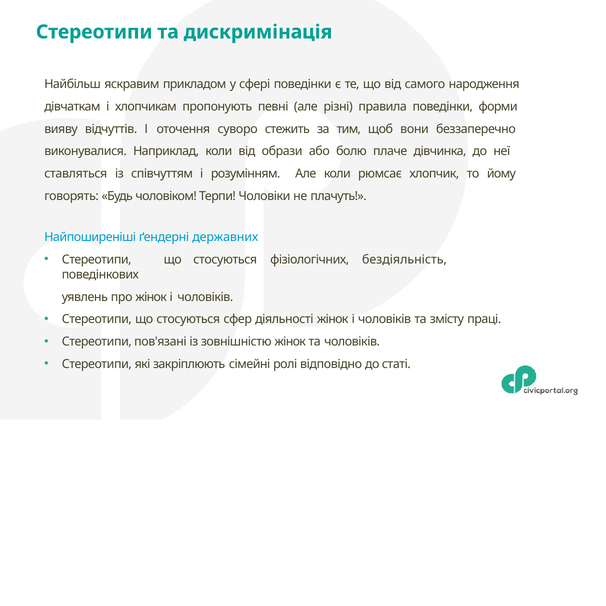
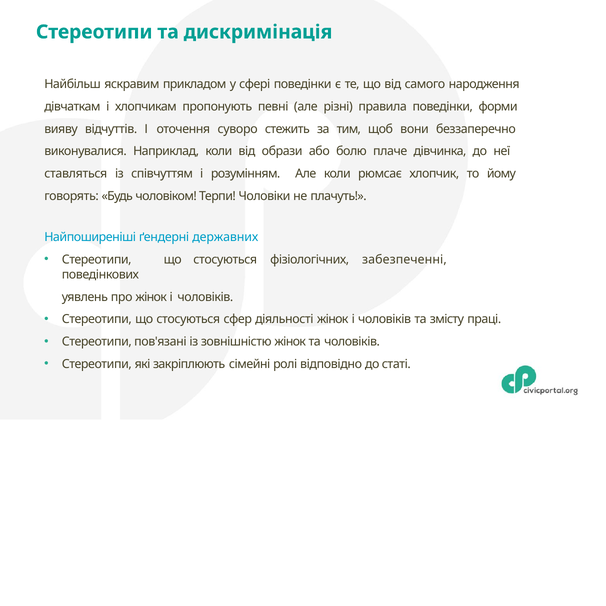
бездіяльність: бездіяльність -> забезпеченні
